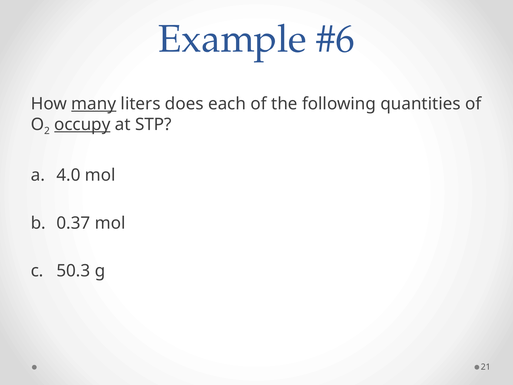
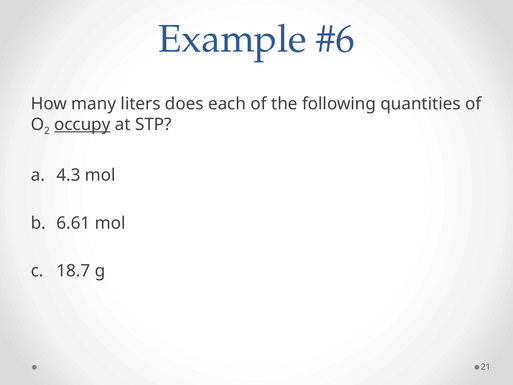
many underline: present -> none
4.0: 4.0 -> 4.3
0.37: 0.37 -> 6.61
50.3: 50.3 -> 18.7
